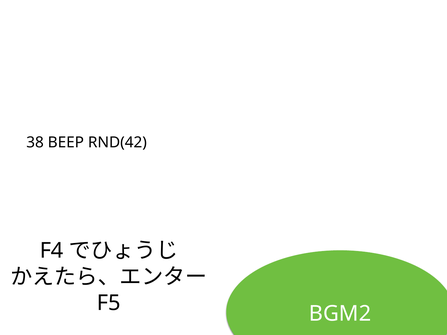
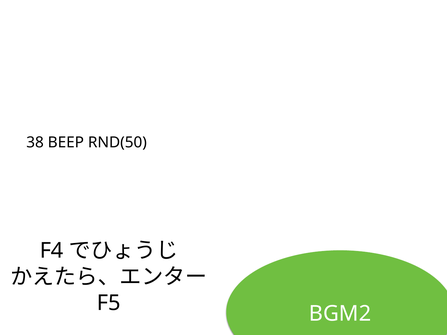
RND(42: RND(42 -> RND(50
